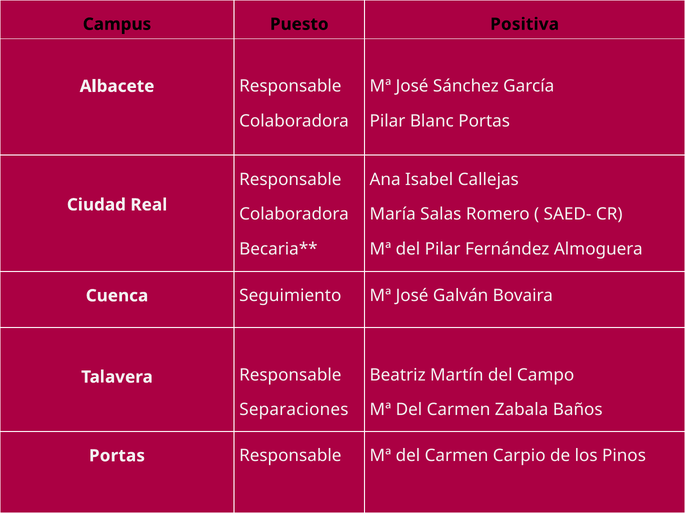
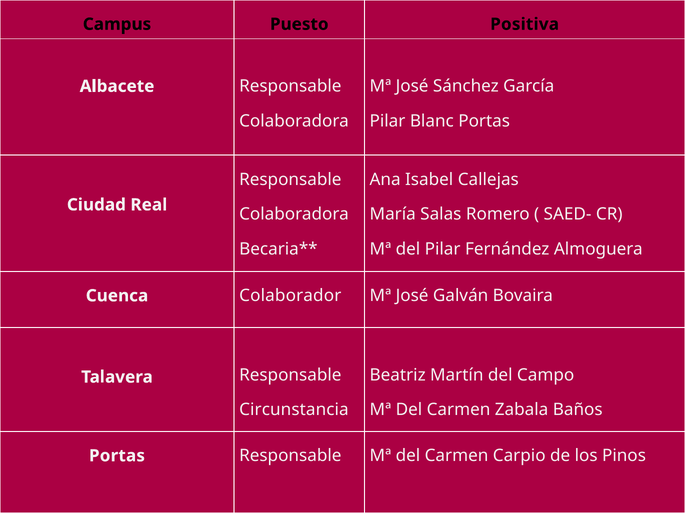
Seguimiento: Seguimiento -> Colaborador
Separaciones: Separaciones -> Circunstancia
